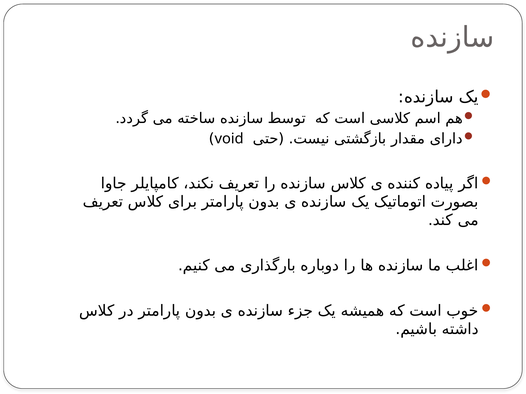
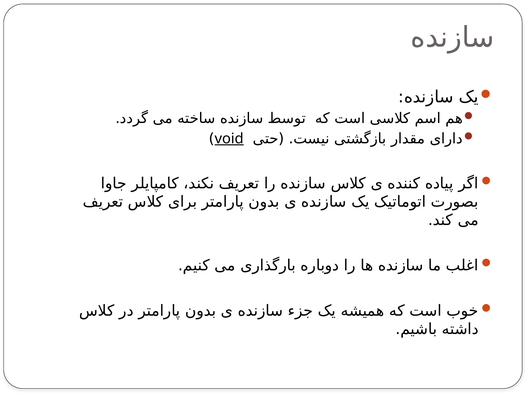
void underline: none -> present
